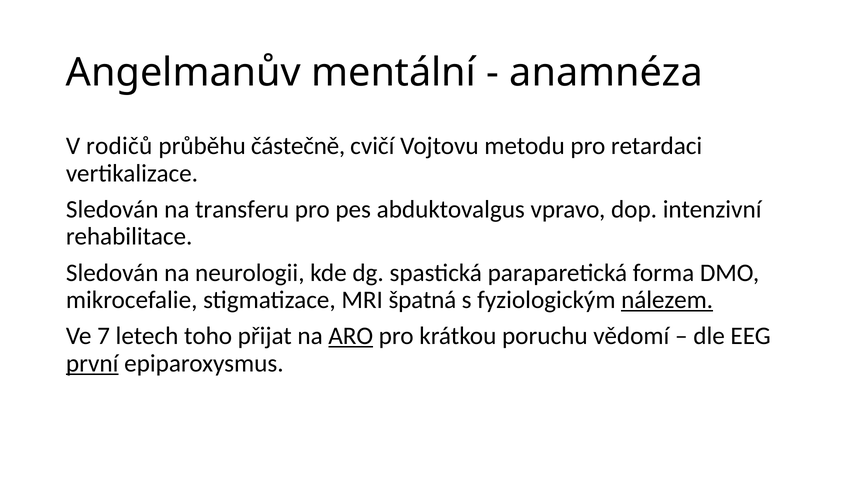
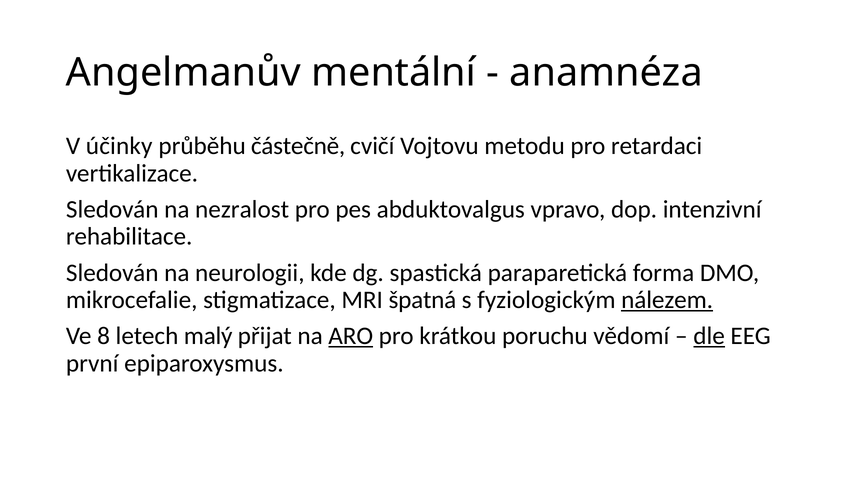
rodičů: rodičů -> účinky
transferu: transferu -> nezralost
7: 7 -> 8
toho: toho -> malý
dle underline: none -> present
první underline: present -> none
